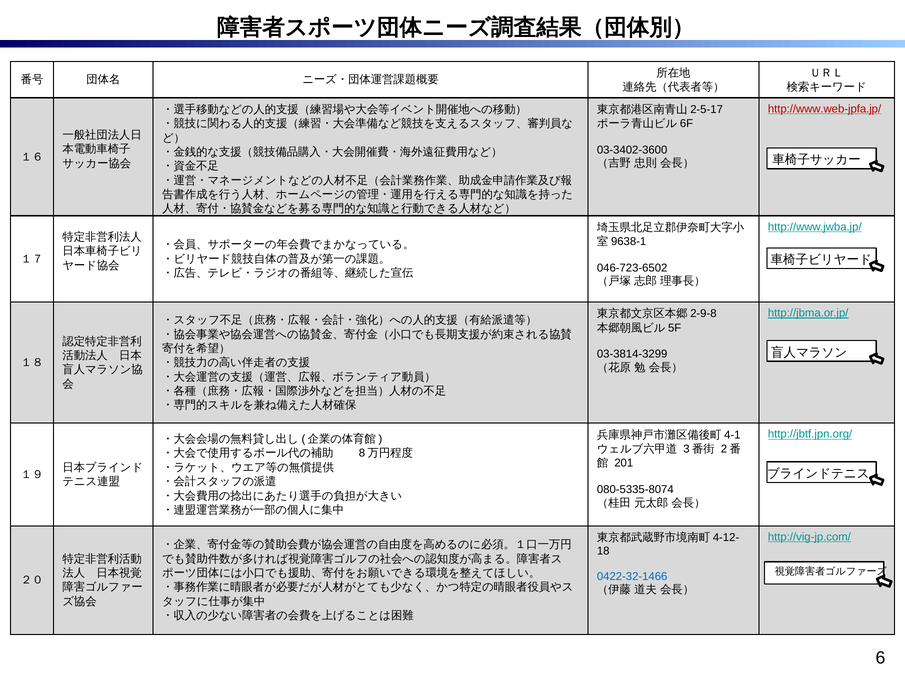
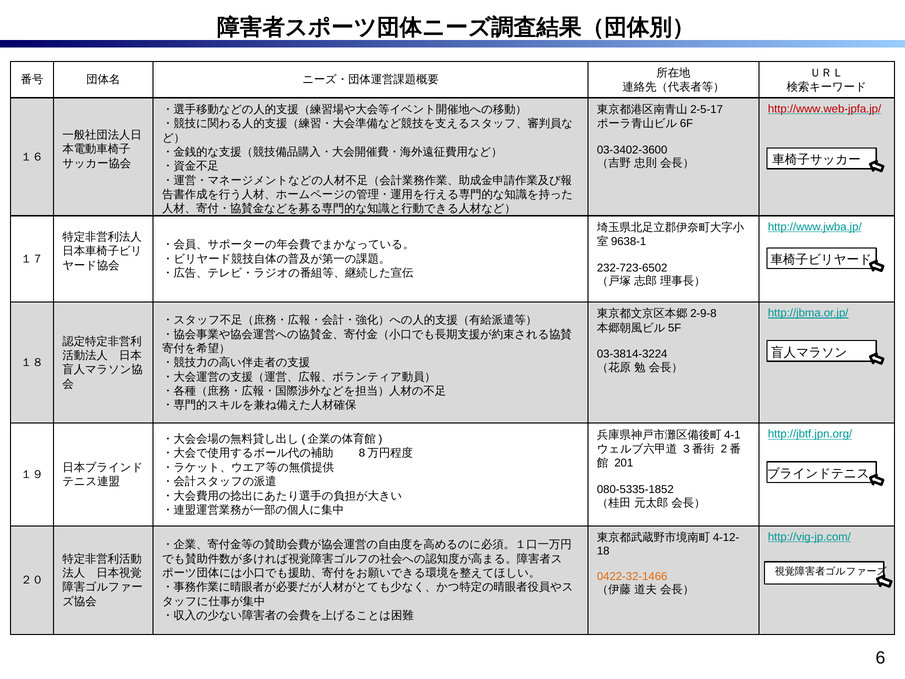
046-723-6502: 046-723-6502 -> 232-723-6502
03-3814-3299: 03-3814-3299 -> 03-3814-3224
080-5335-8074: 080-5335-8074 -> 080-5335-1852
0422-32-1466 colour: blue -> orange
